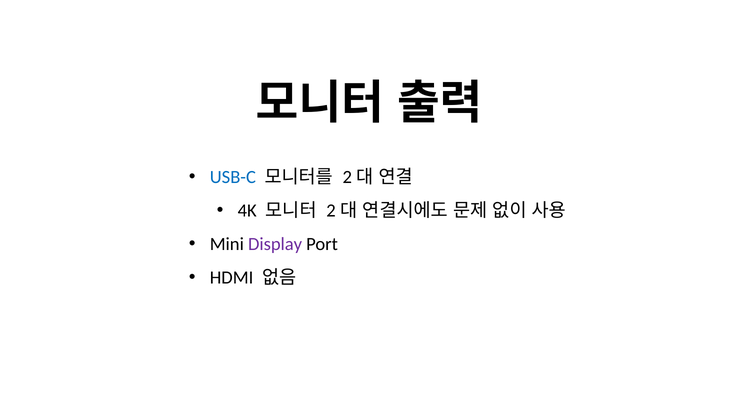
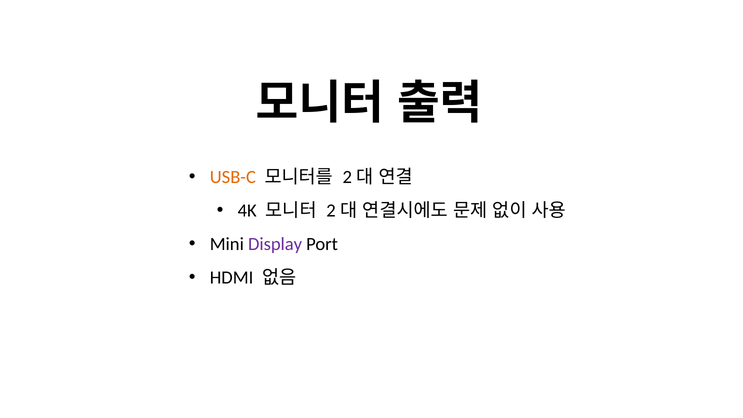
USB-C colour: blue -> orange
